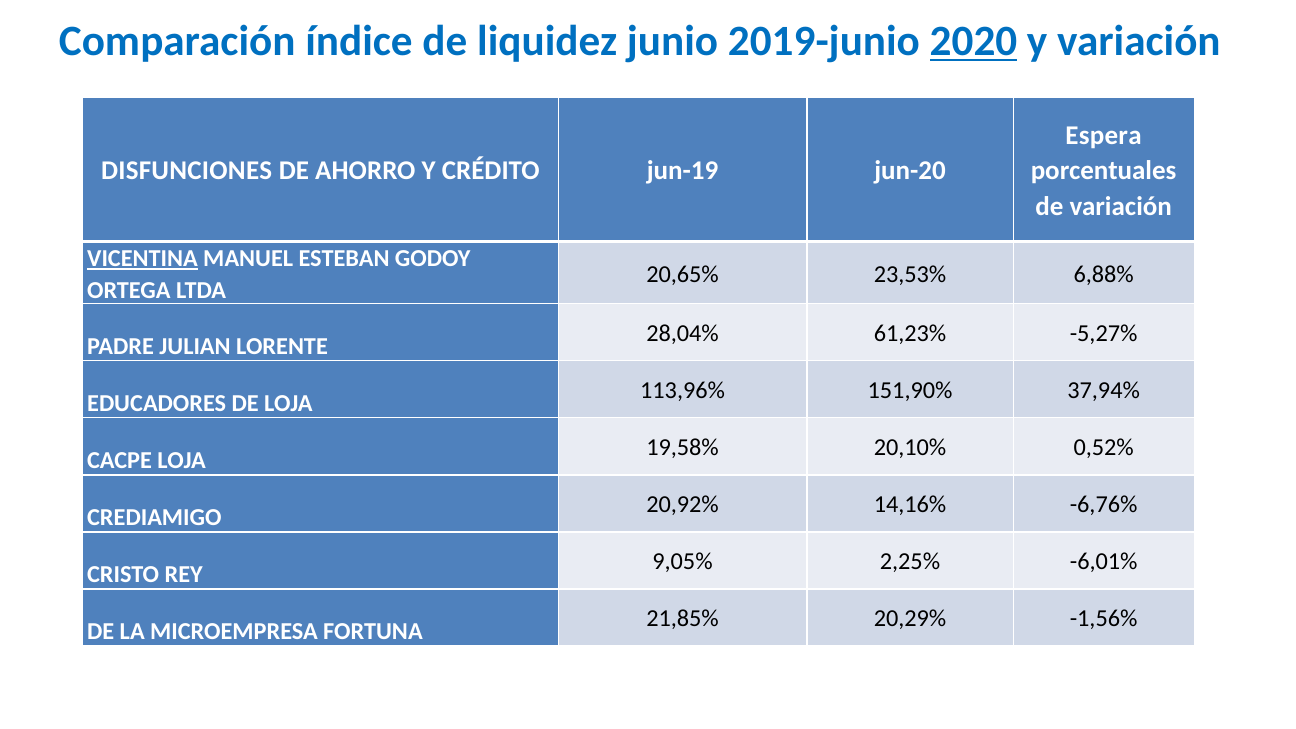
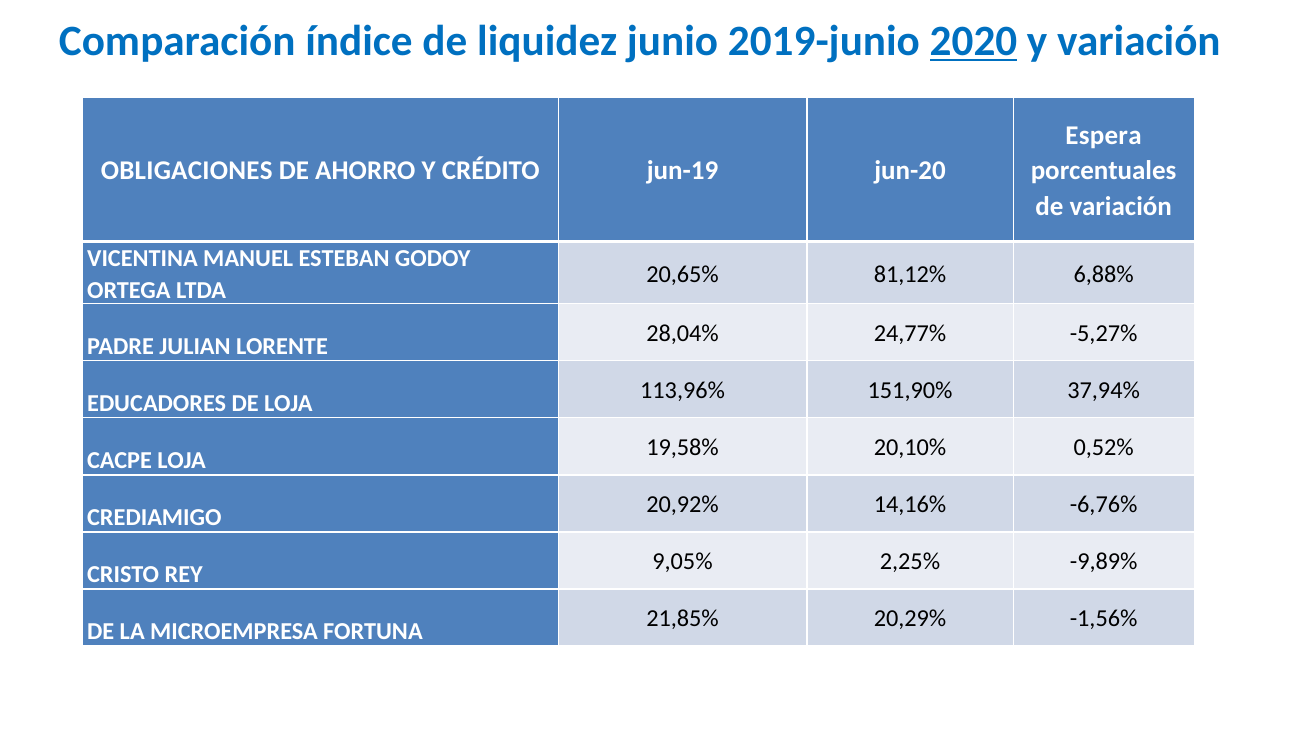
DISFUNCIONES: DISFUNCIONES -> OBLIGACIONES
VICENTINA underline: present -> none
23,53%: 23,53% -> 81,12%
61,23%: 61,23% -> 24,77%
-6,01%: -6,01% -> -9,89%
